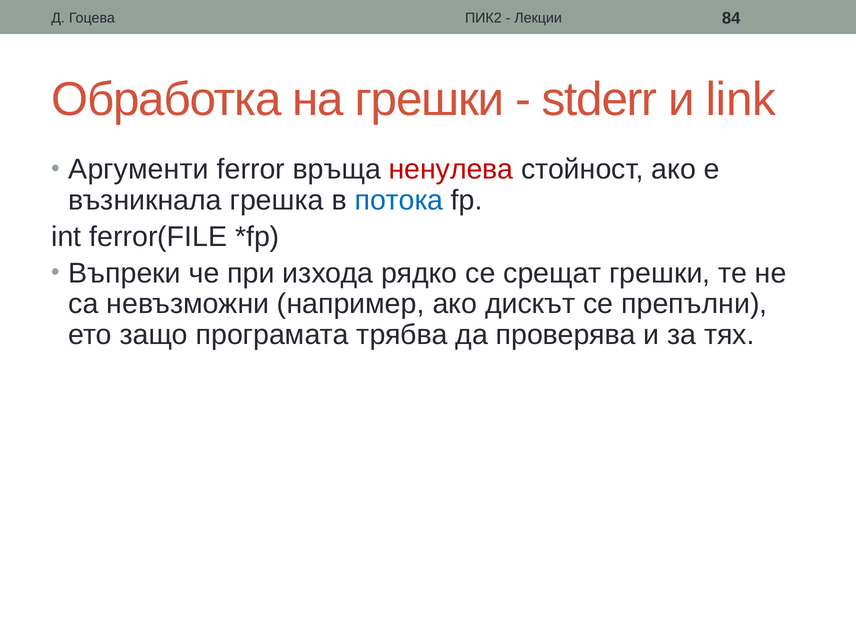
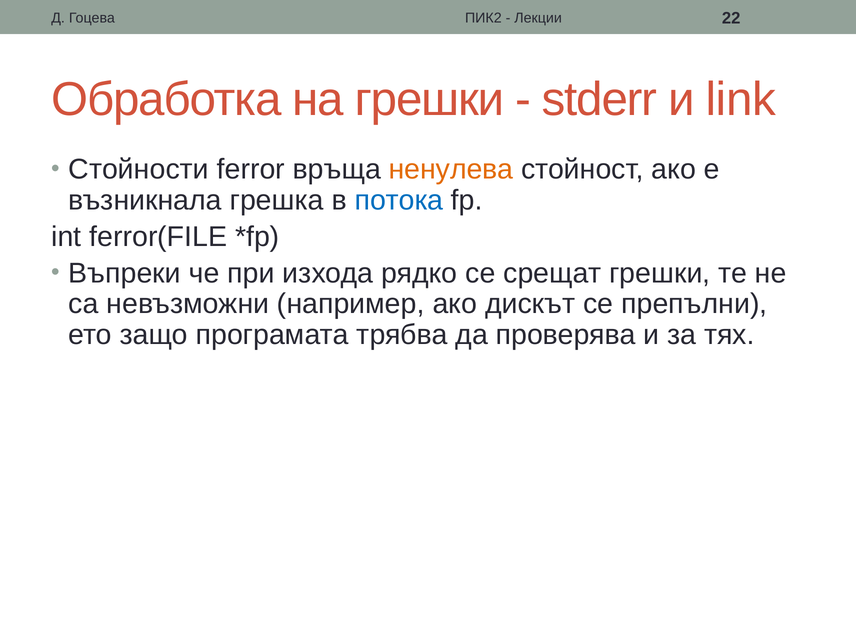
84: 84 -> 22
Аргументи: Аргументи -> Стойности
ненулева colour: red -> orange
